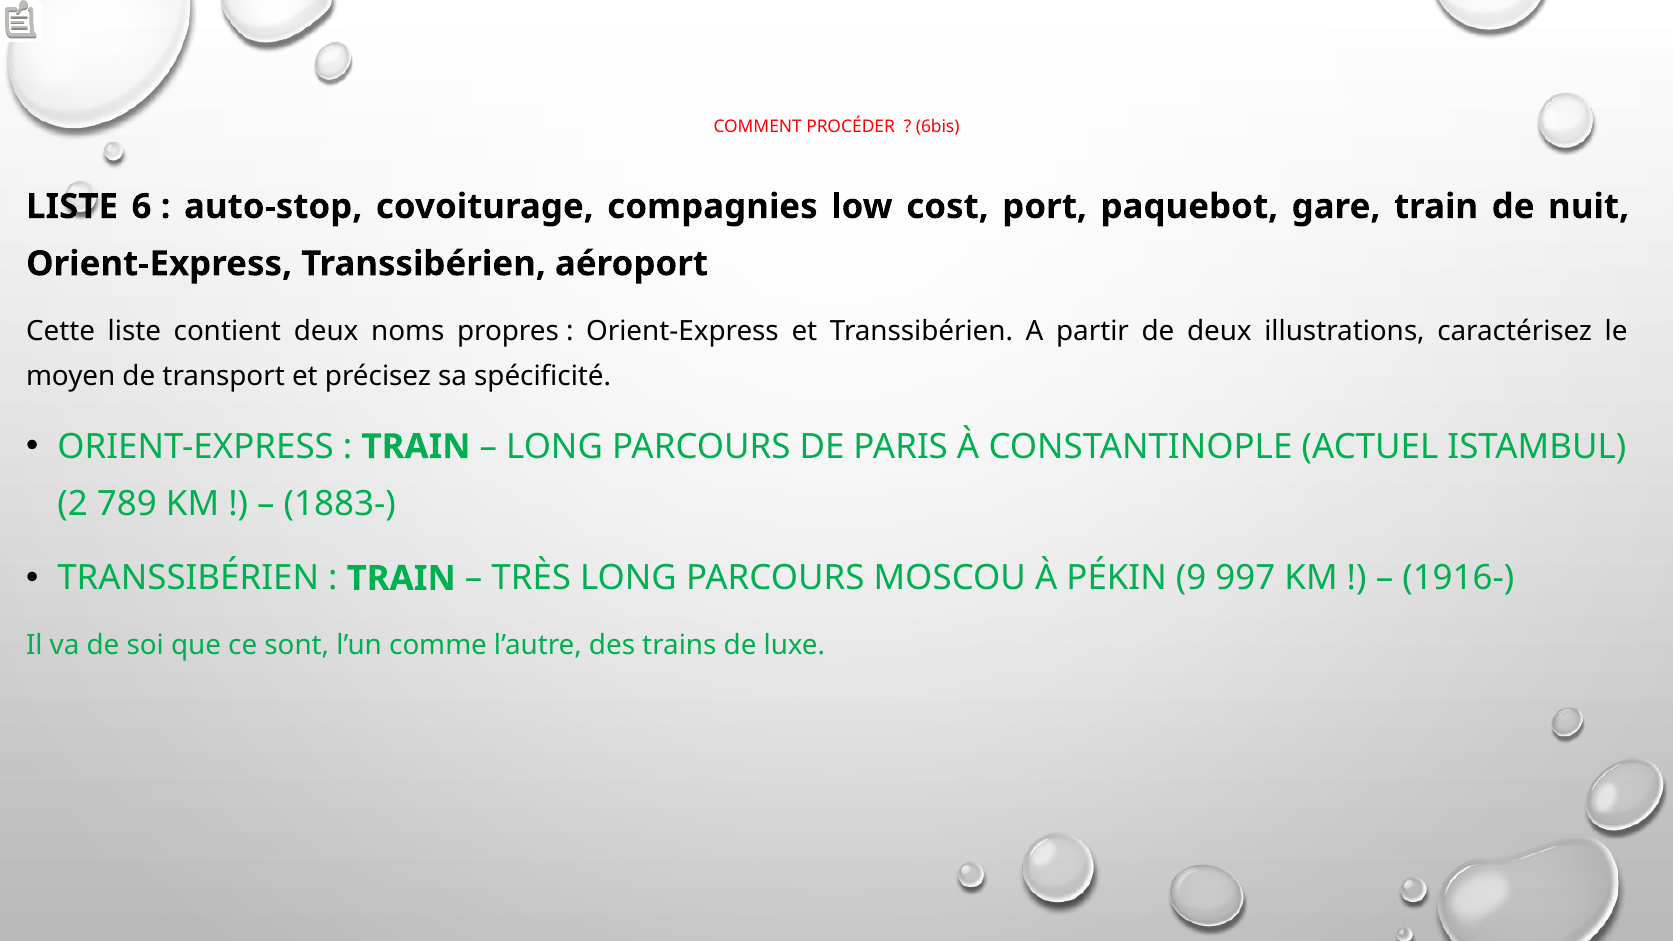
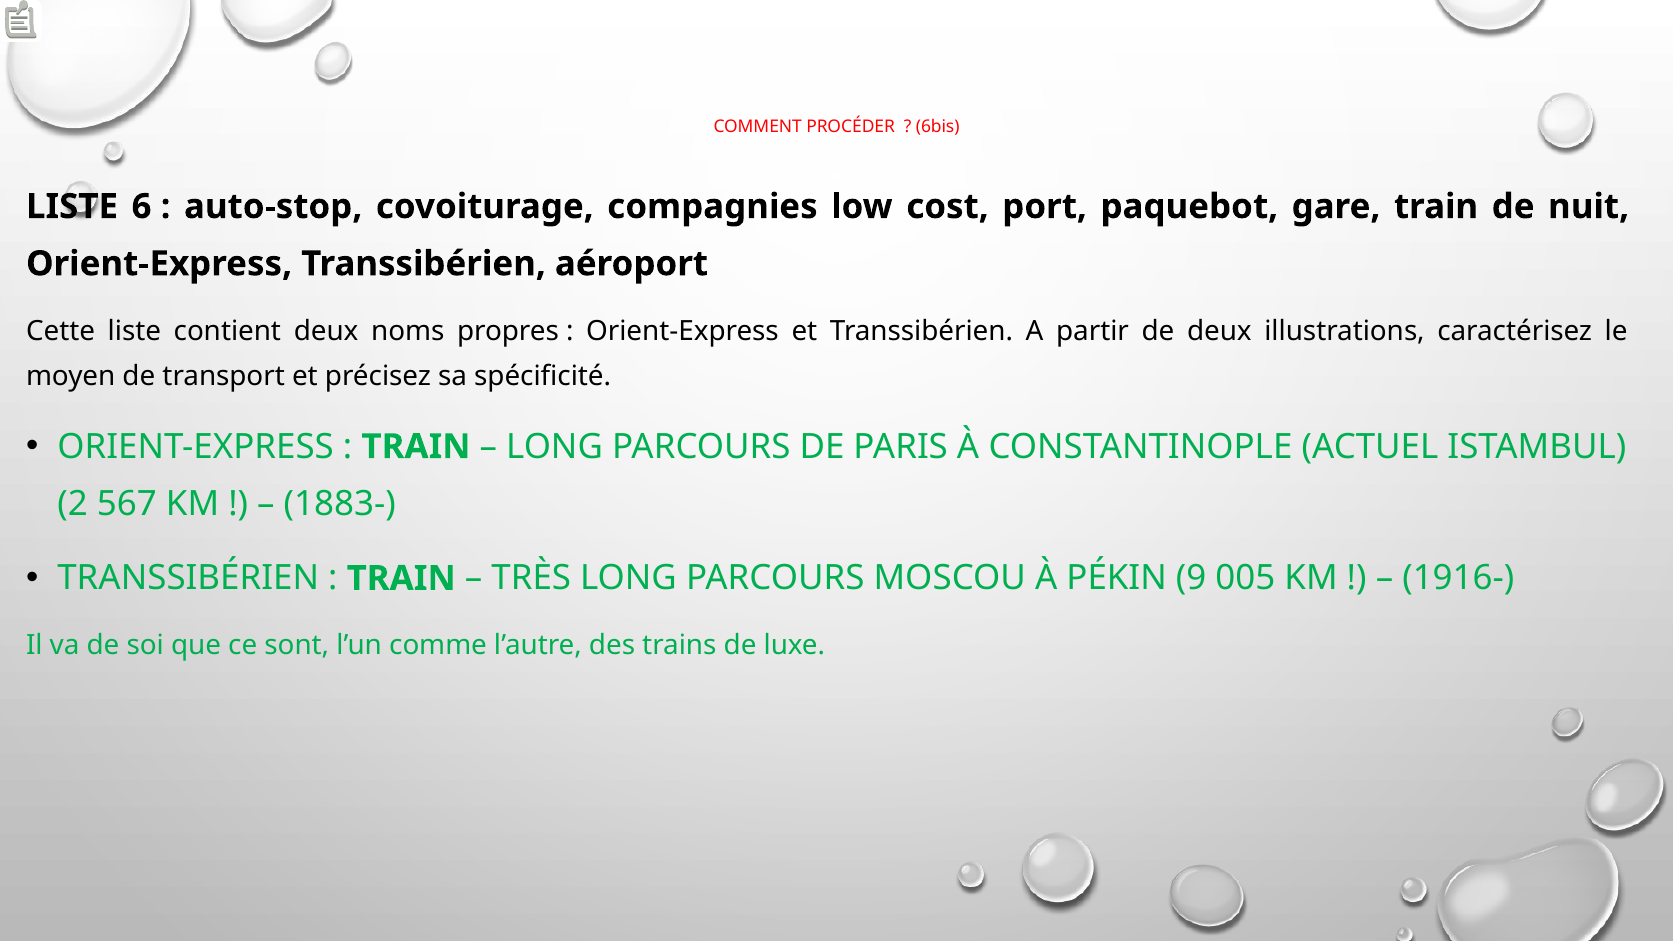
789: 789 -> 567
997: 997 -> 005
